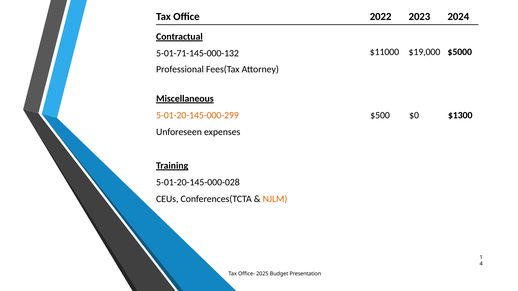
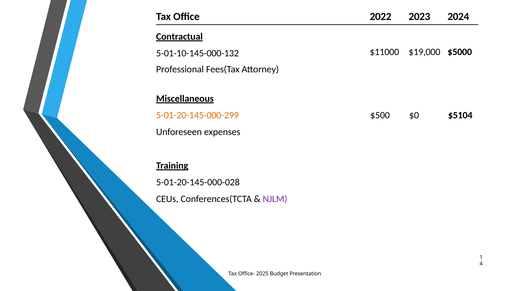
5-01-71-145-000-132: 5-01-71-145-000-132 -> 5-01-10-145-000-132
$1300: $1300 -> $5104
NJLM colour: orange -> purple
